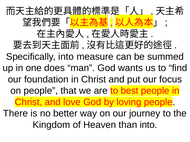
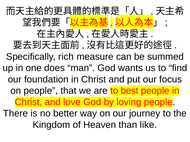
Specifically into: into -> rich
than into: into -> like
